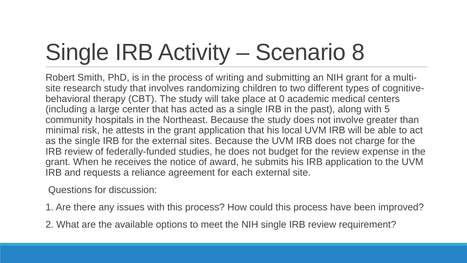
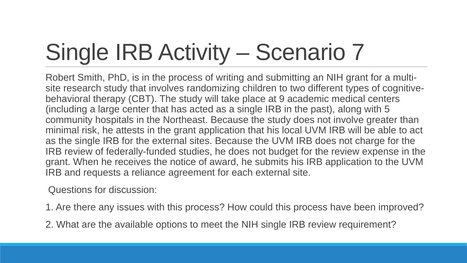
8: 8 -> 7
0: 0 -> 9
